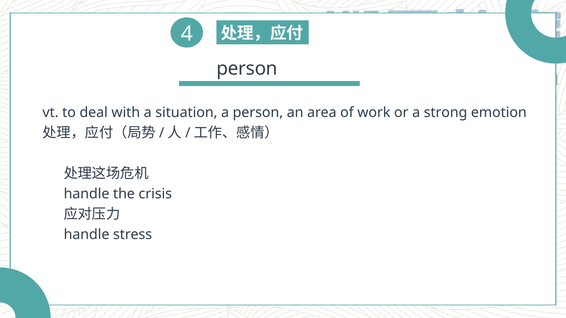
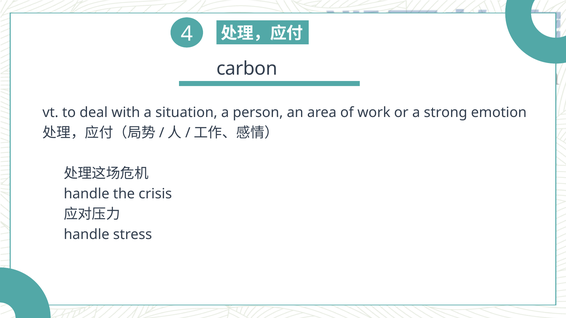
person at (247, 69): person -> carbon
